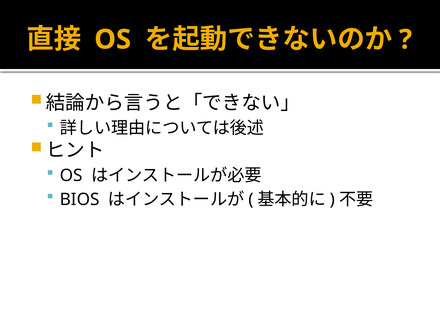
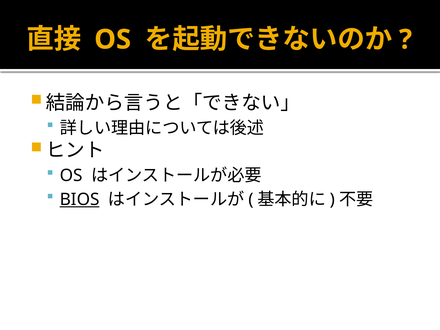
BIOS underline: none -> present
